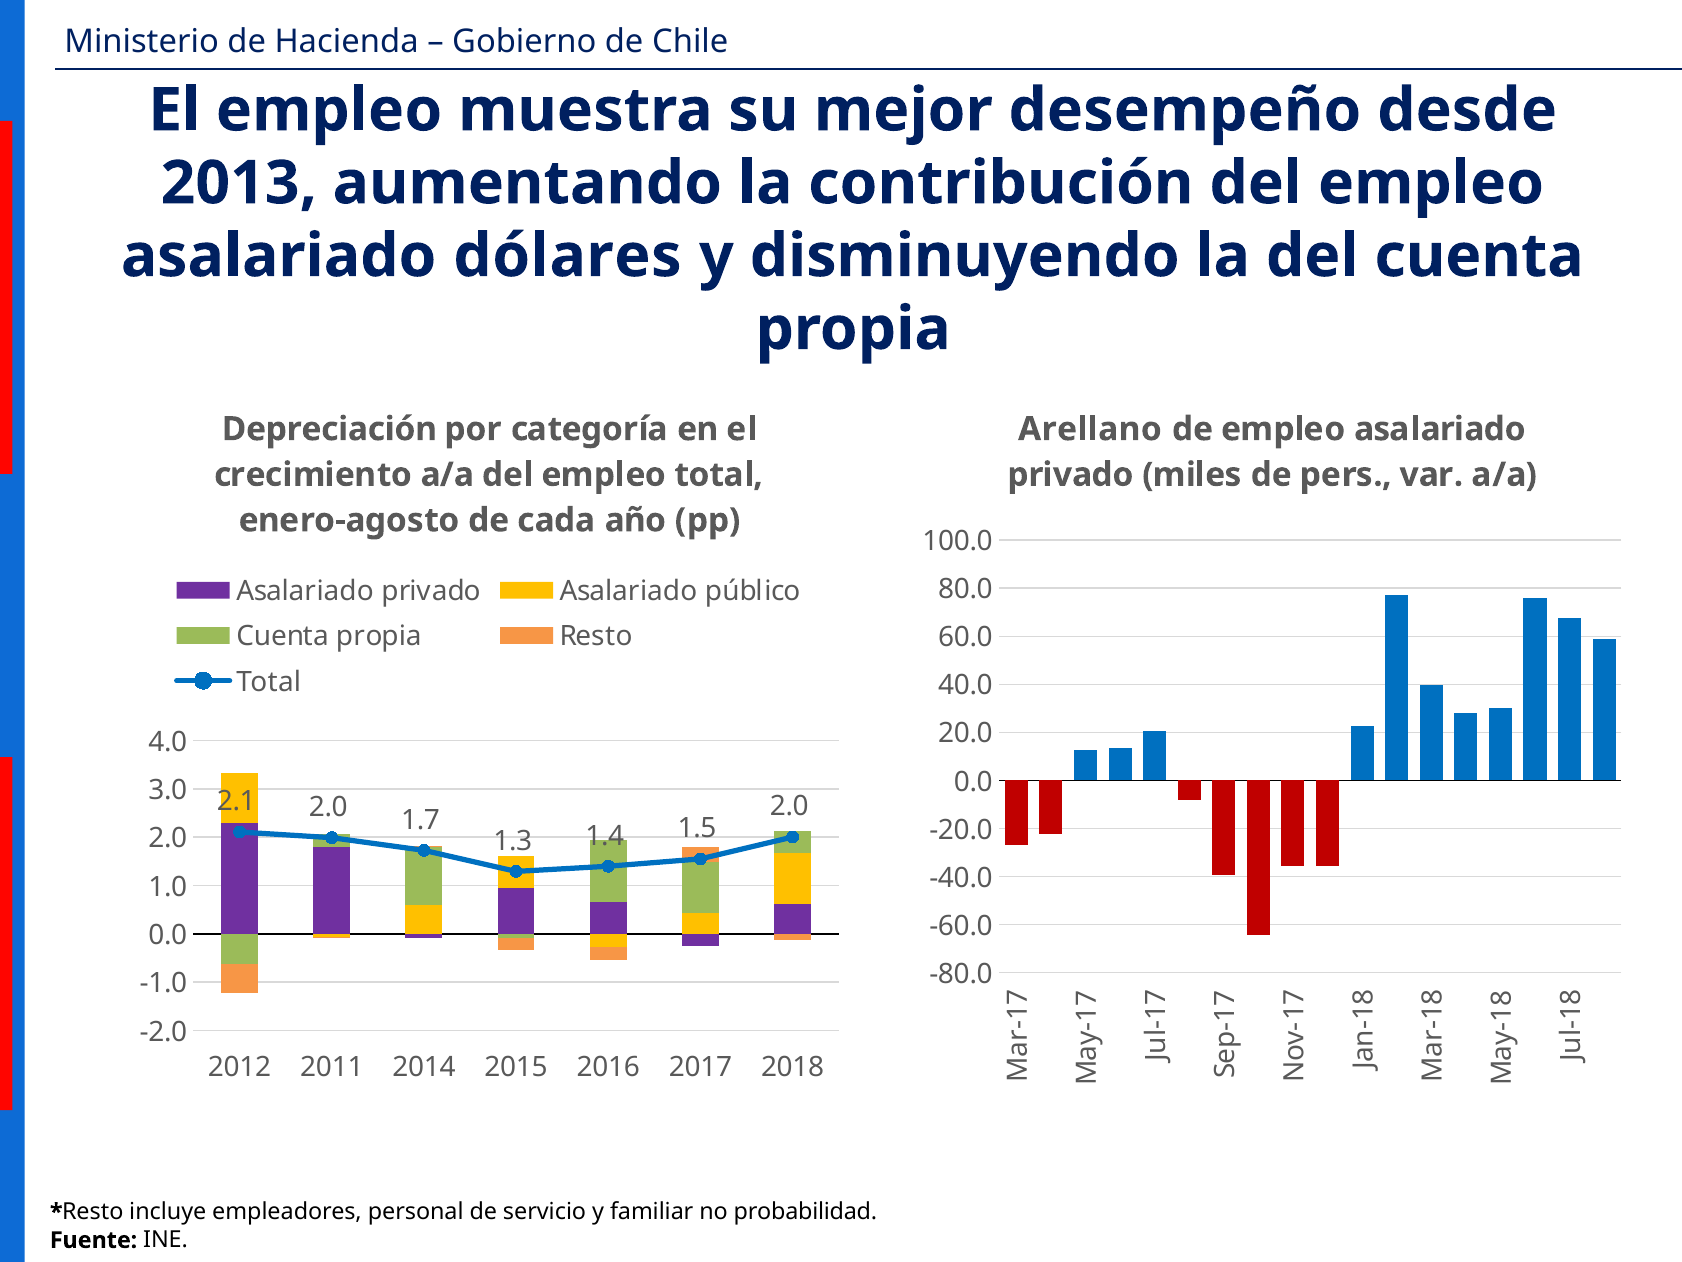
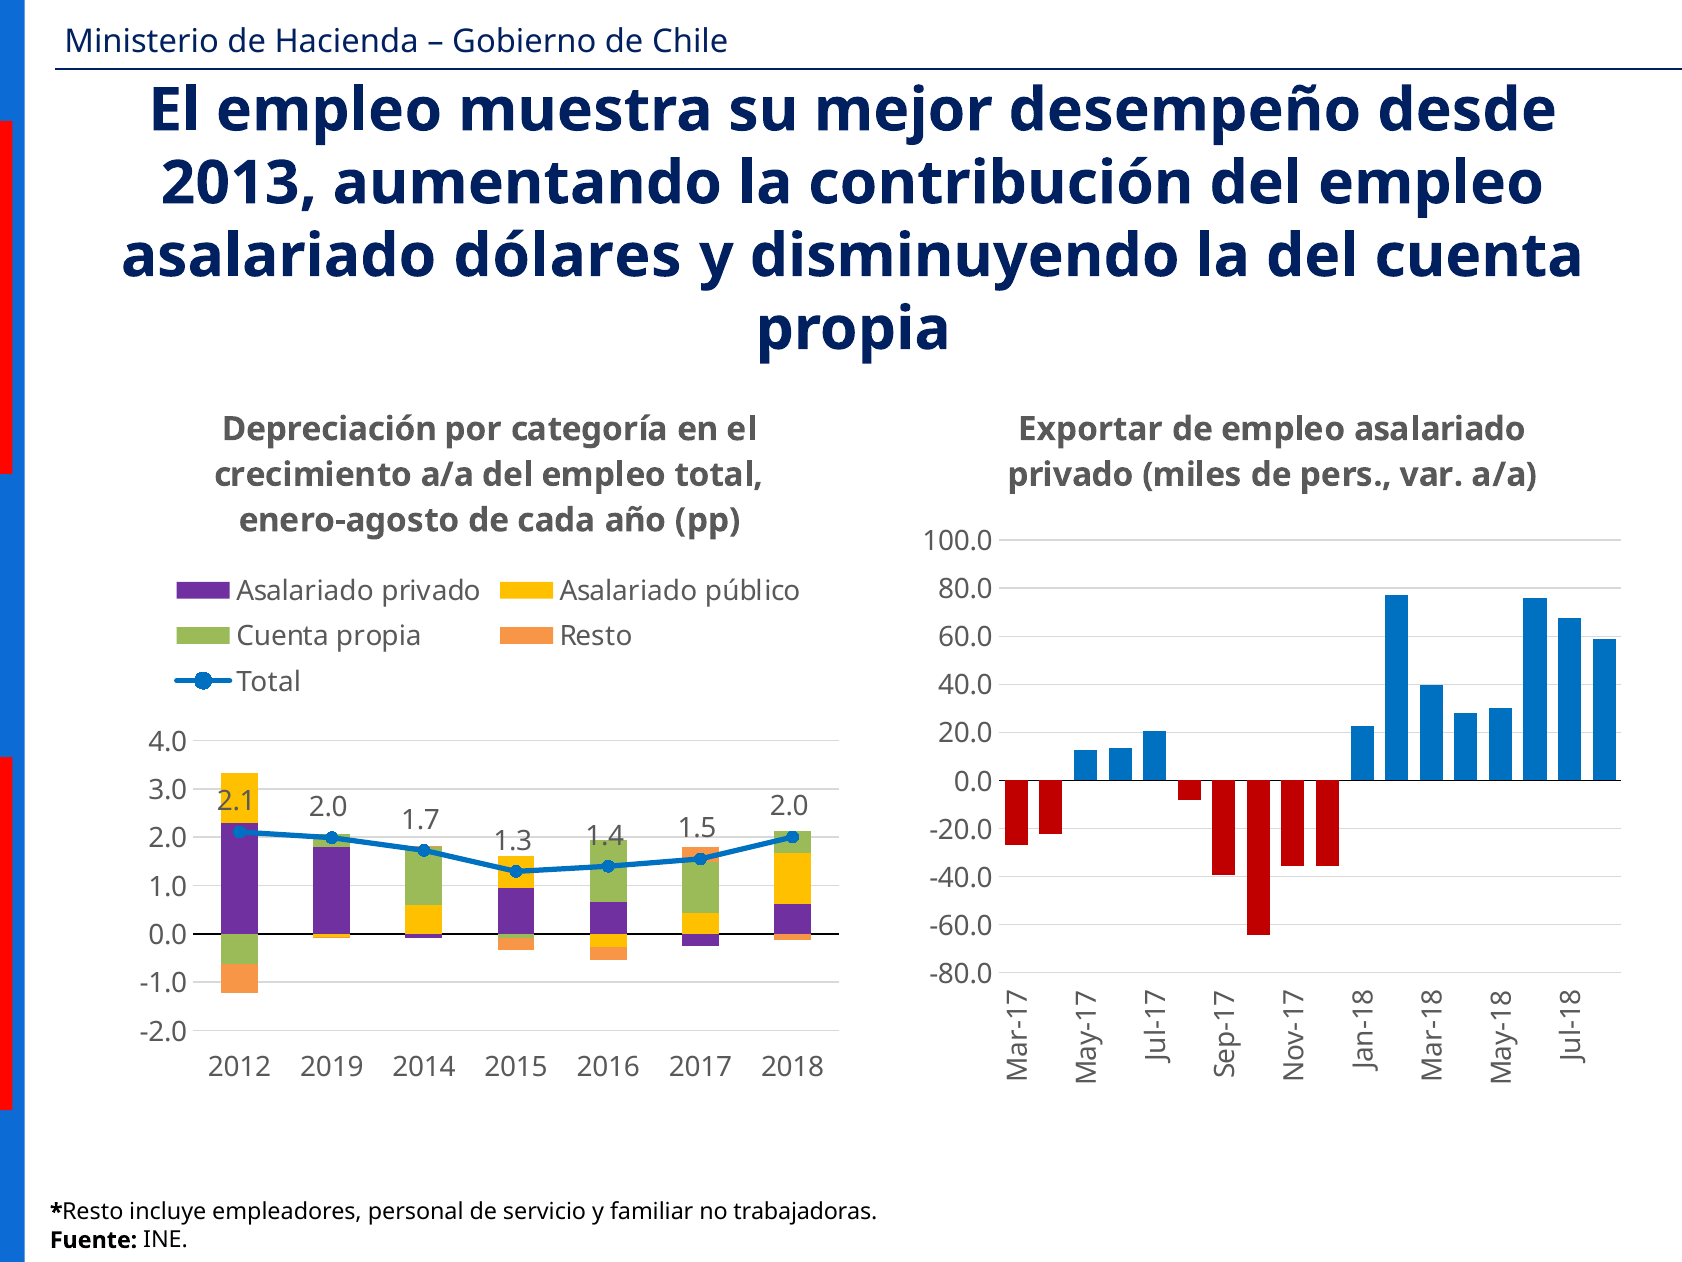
Arellano: Arellano -> Exportar
2011: 2011 -> 2019
probabilidad: probabilidad -> trabajadoras
